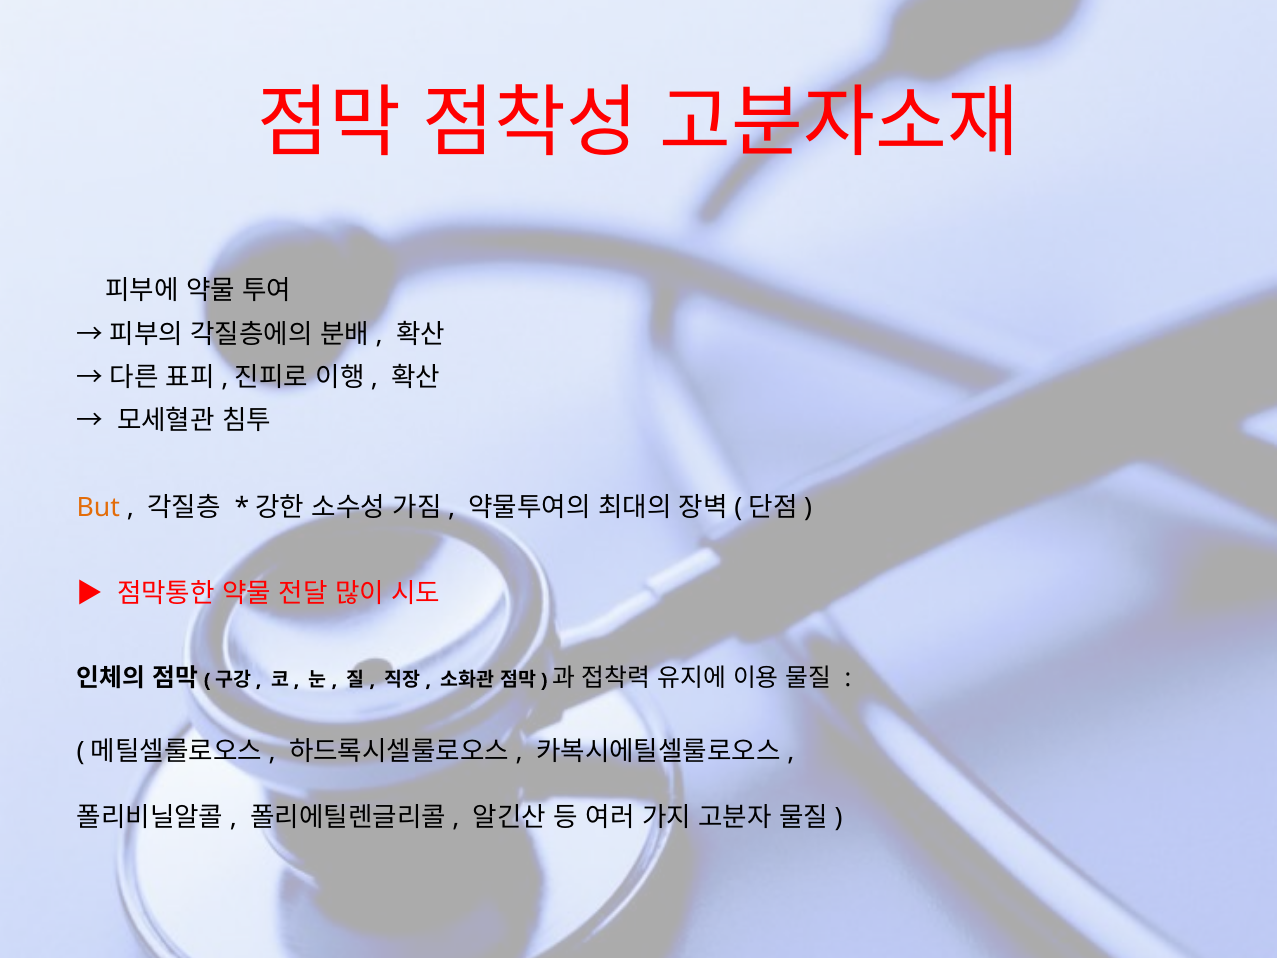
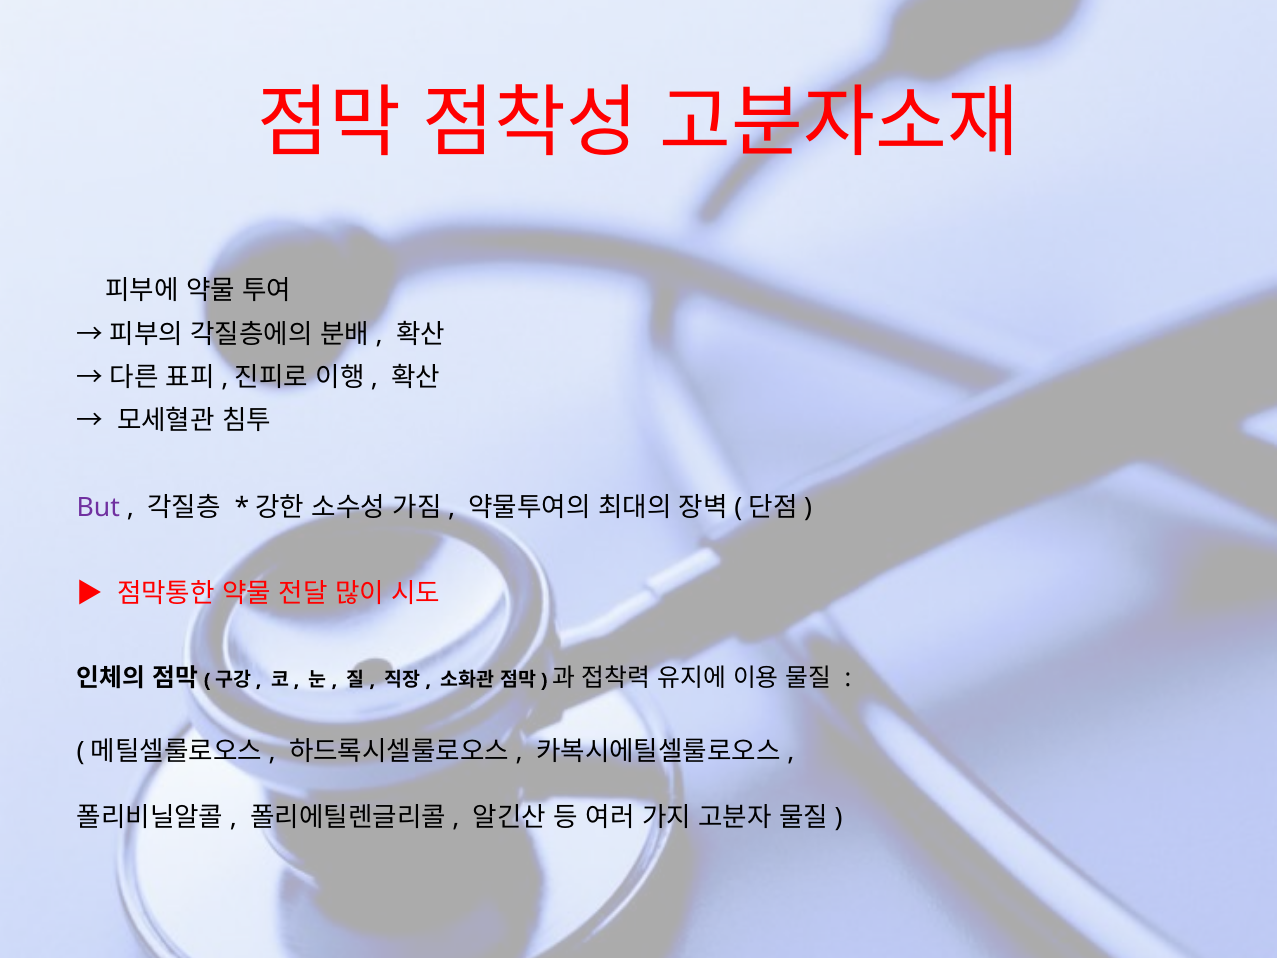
But colour: orange -> purple
